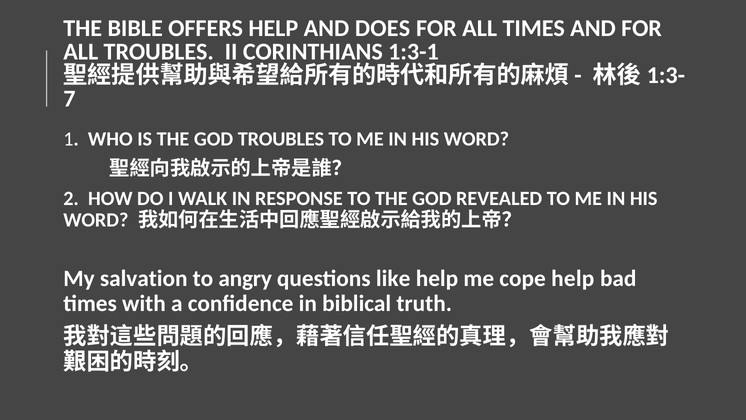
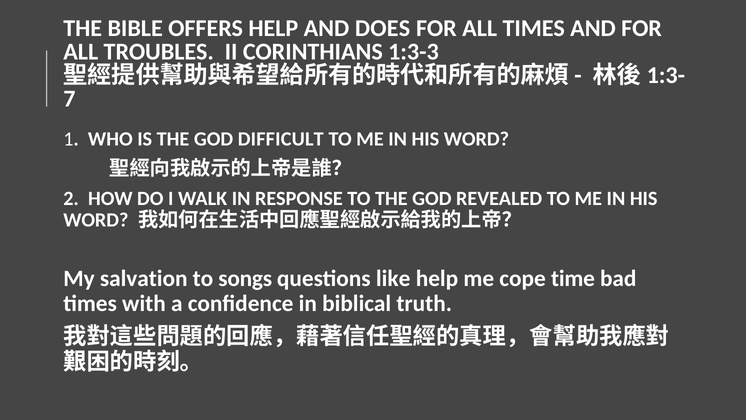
1:3-1: 1:3-1 -> 1:3-3
GOD TROUBLES: TROUBLES -> DIFFICULT
angry: angry -> songs
cope help: help -> time
